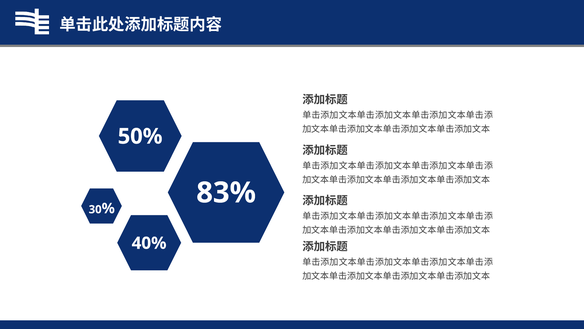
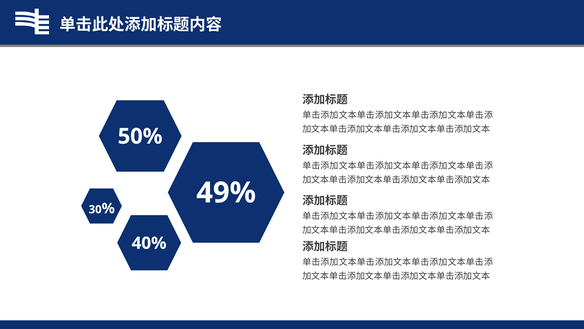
83%: 83% -> 49%
